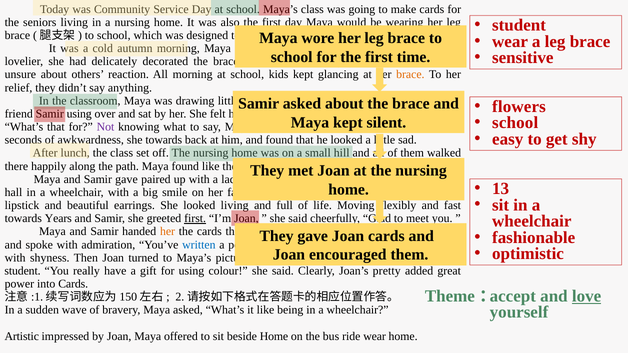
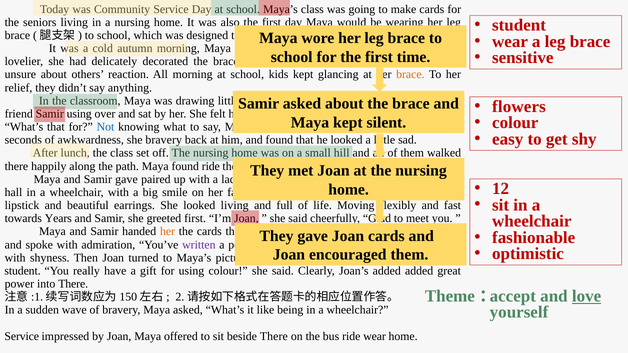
school at (515, 123): school -> colour
Not colour: purple -> blue
she towards: towards -> bravery
found like: like -> ride
13: 13 -> 12
first at (195, 219) underline: present -> none
written colour: blue -> purple
Joan’s pretty: pretty -> added
into Cards: Cards -> There
Artistic at (22, 336): Artistic -> Service
beside Home: Home -> There
